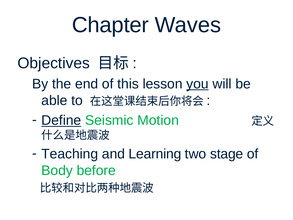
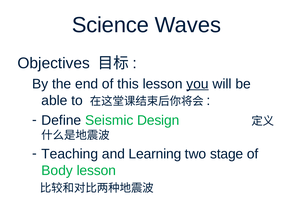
Chapter: Chapter -> Science
Define underline: present -> none
Motion: Motion -> Design
Body before: before -> lesson
